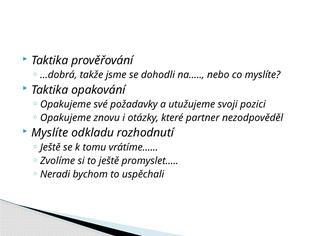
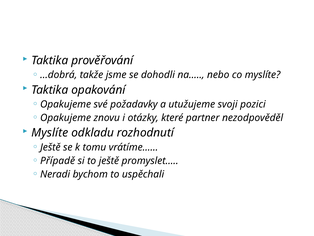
Zvolíme: Zvolíme -> Případě
